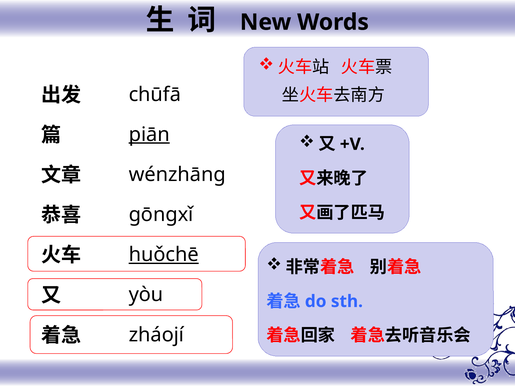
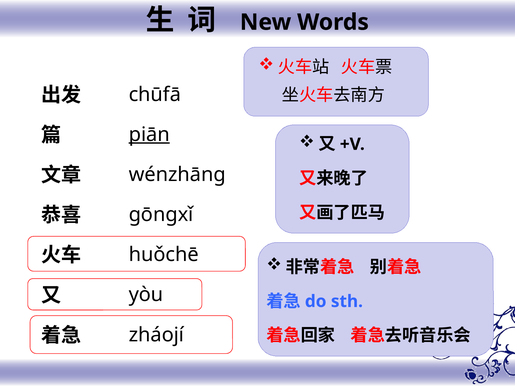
huǒchē underline: present -> none
